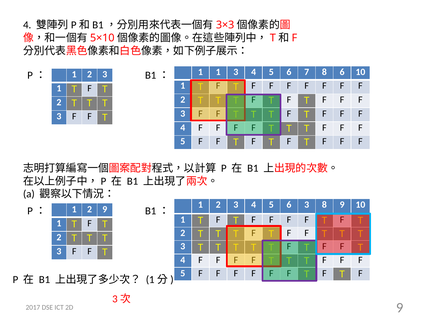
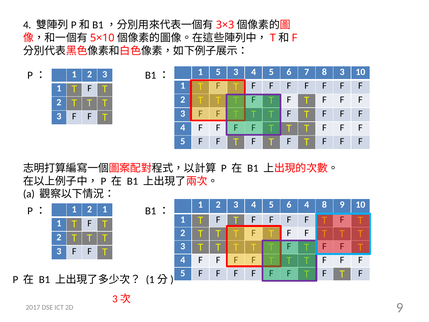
1 1: 1 -> 5
8 6: 6 -> 3
6 3: 3 -> 4
2 9: 9 -> 1
